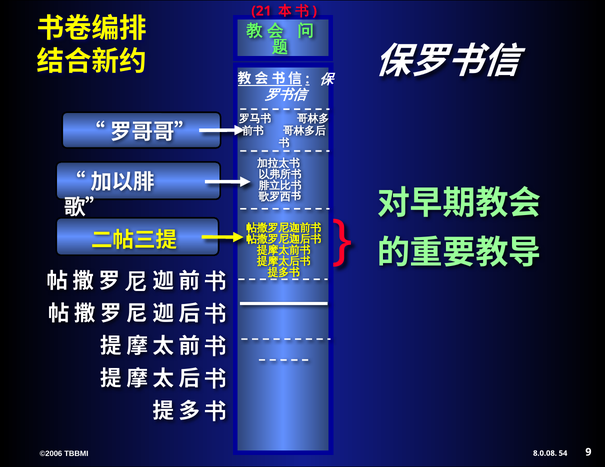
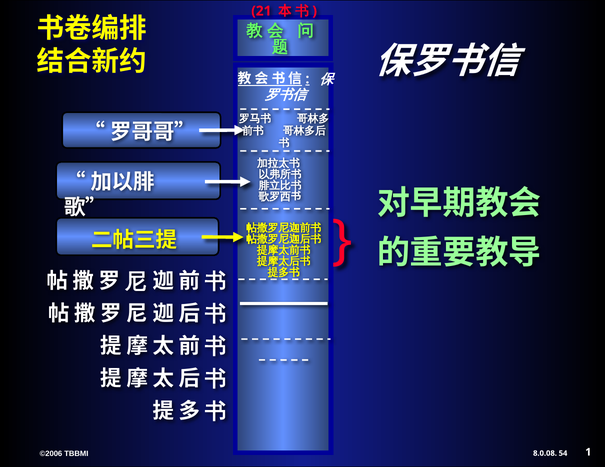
9: 9 -> 1
